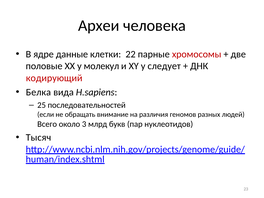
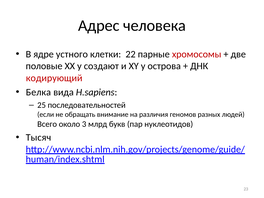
Археи: Археи -> Адрес
данные: данные -> устного
молекул: молекул -> создают
следует: следует -> острова
